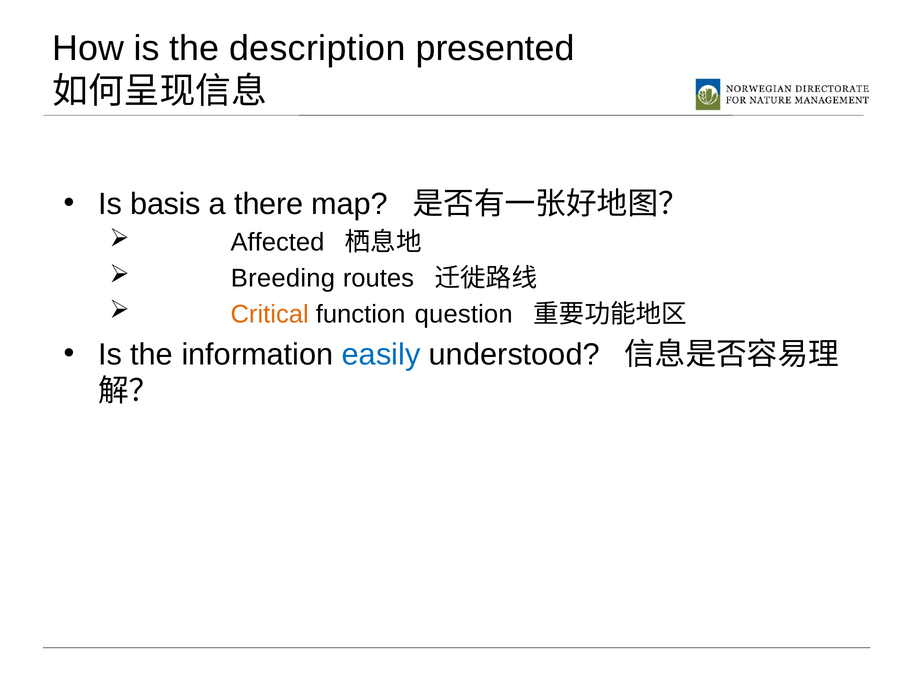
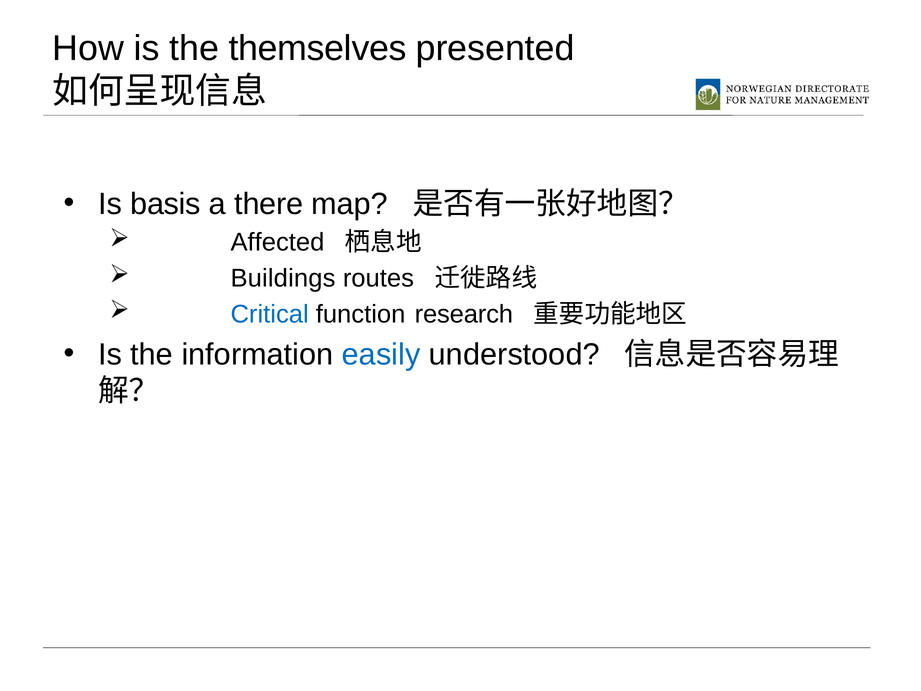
description: description -> themselves
Breeding: Breeding -> Buildings
Critical colour: orange -> blue
question: question -> research
